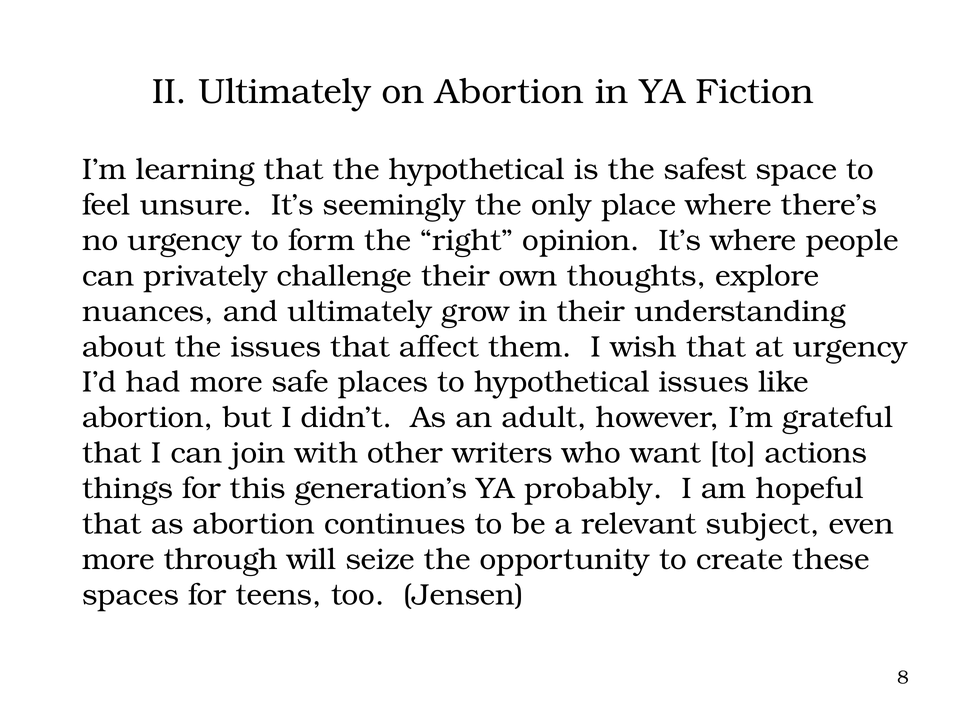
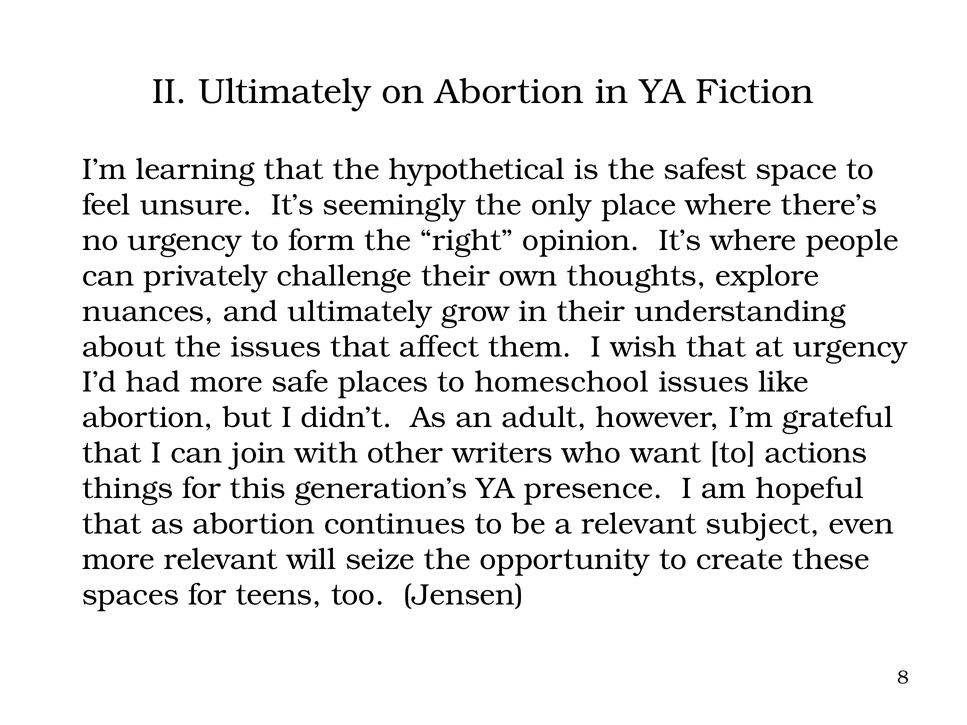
to hypothetical: hypothetical -> homeschool
probably: probably -> presence
more through: through -> relevant
